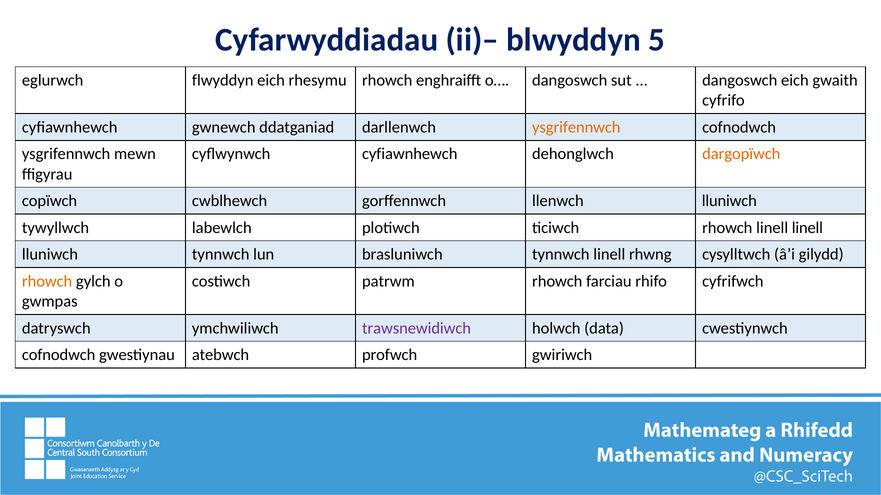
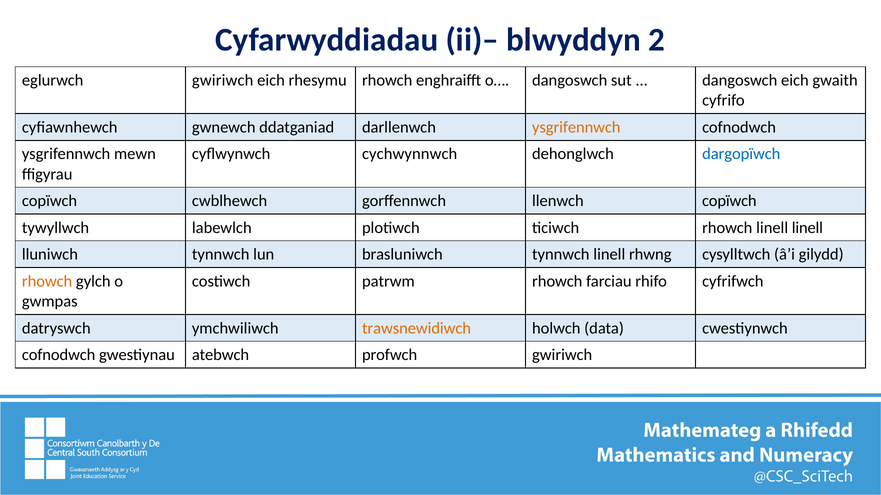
5: 5 -> 2
eglurwch flwyddyn: flwyddyn -> gwiriwch
cyflwynwch cyfiawnhewch: cyfiawnhewch -> cychwynnwch
dargopïwch colour: orange -> blue
llenwch lluniwch: lluniwch -> copïwch
trawsnewidiwch colour: purple -> orange
